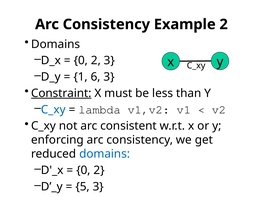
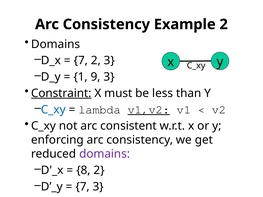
0 at (81, 61): 0 -> 7
6: 6 -> 9
v1,v2 underline: none -> present
domains at (105, 154) colour: blue -> purple
0 at (83, 170): 0 -> 8
5 at (83, 187): 5 -> 7
